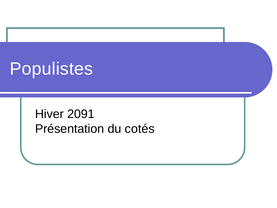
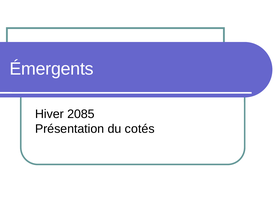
Populistes: Populistes -> Émergents
2091: 2091 -> 2085
